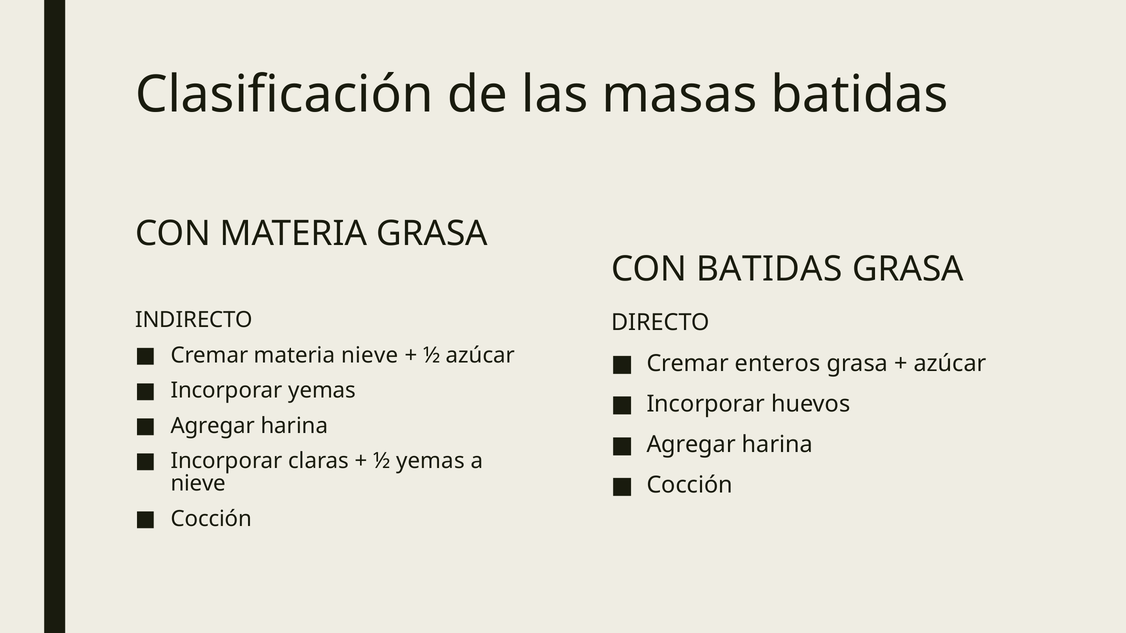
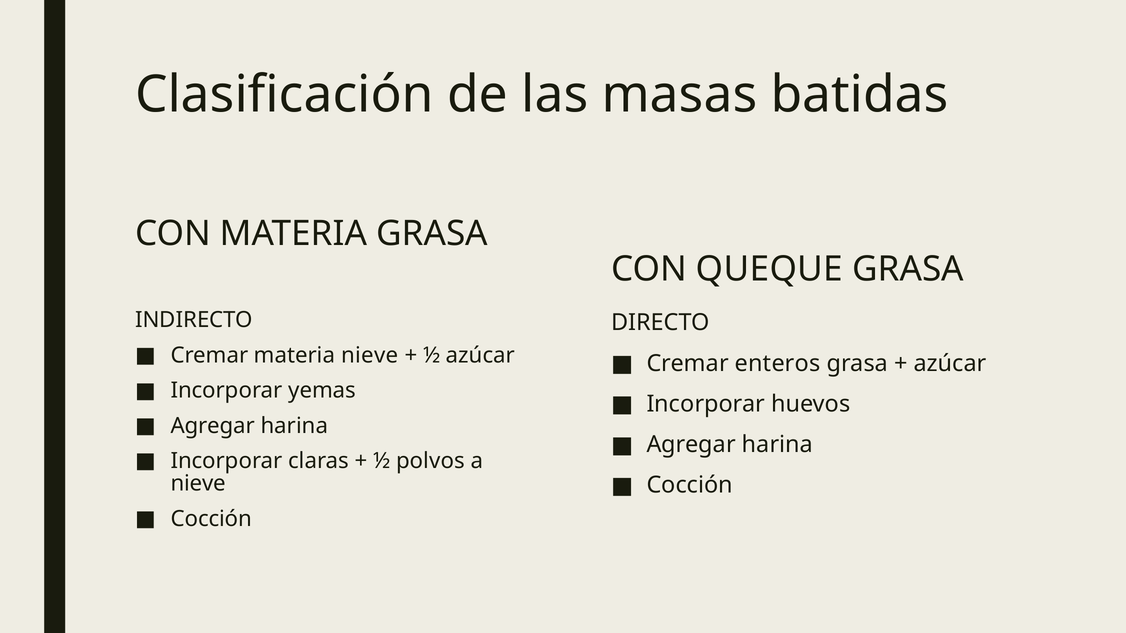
CON BATIDAS: BATIDAS -> QUEQUE
½ yemas: yemas -> polvos
